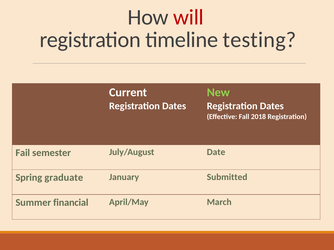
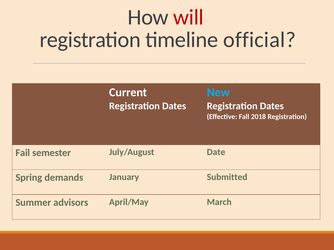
testing: testing -> official
New colour: light green -> light blue
graduate: graduate -> demands
financial: financial -> advisors
